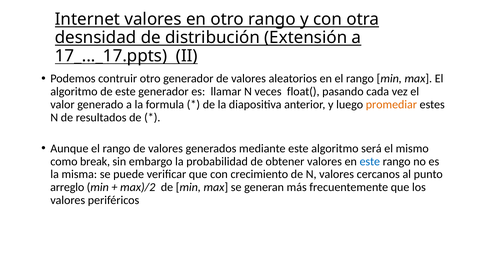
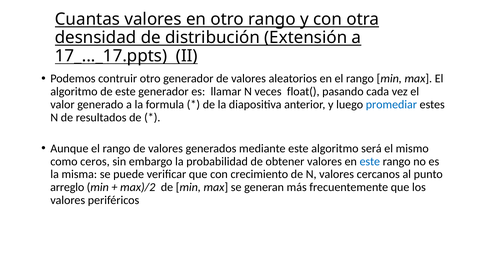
Internet: Internet -> Cuantas
promediar colour: orange -> blue
break: break -> ceros
